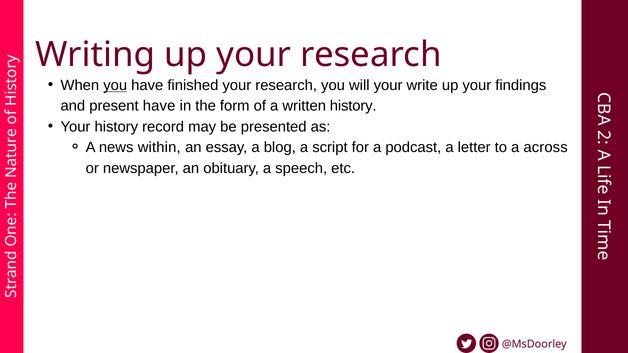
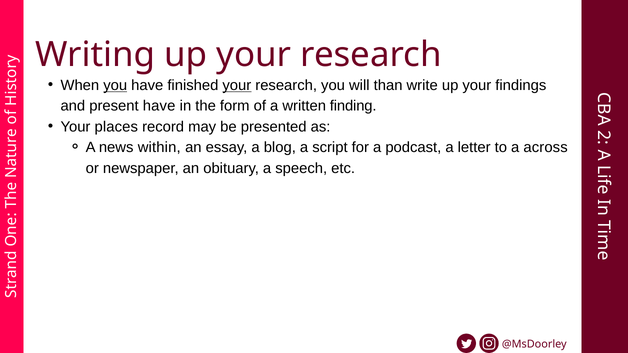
your at (237, 85) underline: none -> present
will your: your -> than
written history: history -> finding
Your history: history -> places
